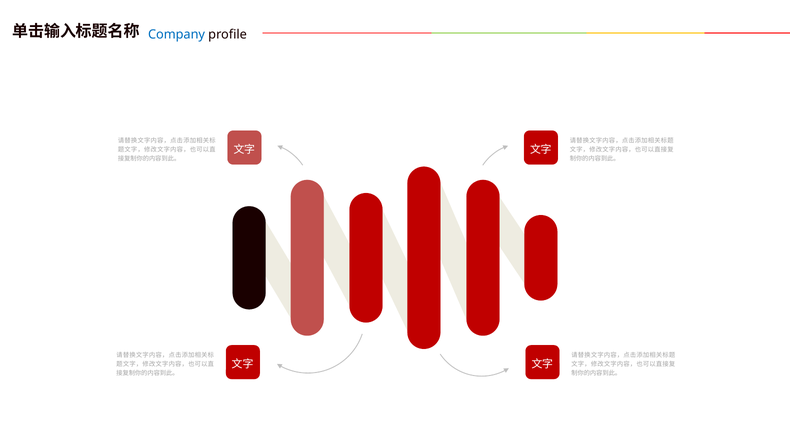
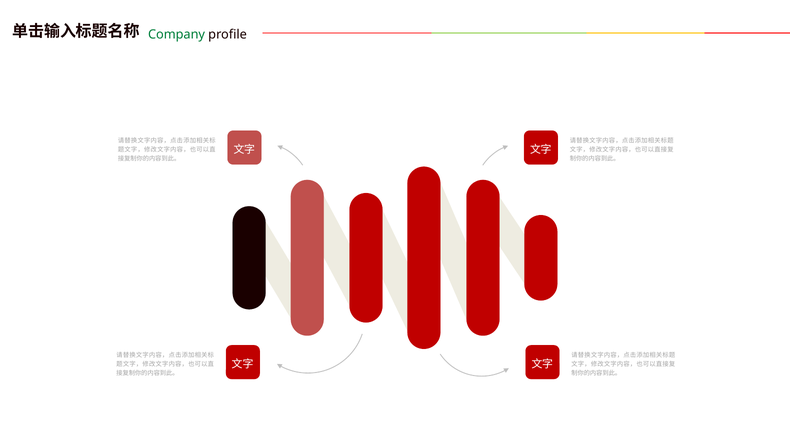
Company colour: blue -> green
